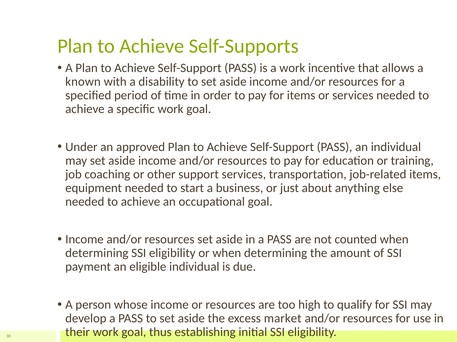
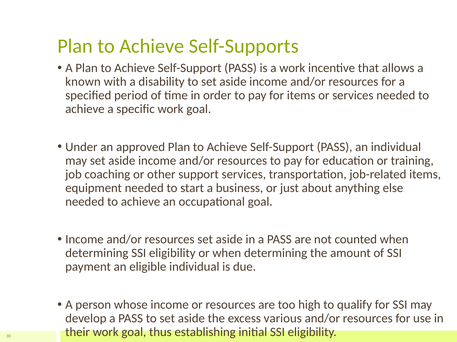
market: market -> various
